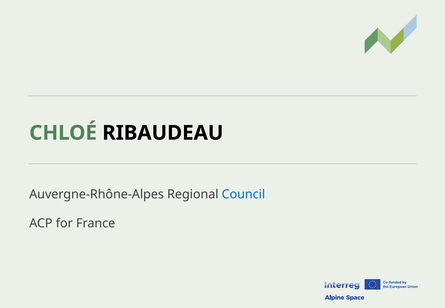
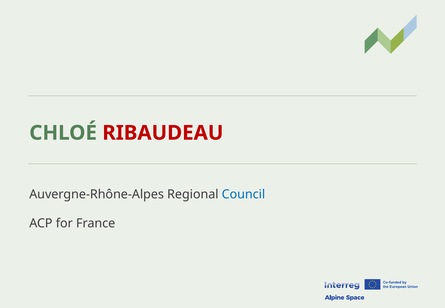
RIBAUDEAU colour: black -> red
